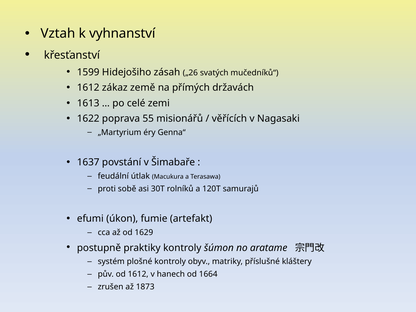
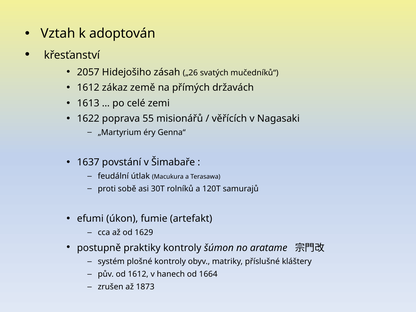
vyhnanství: vyhnanství -> adoptován
1599: 1599 -> 2057
